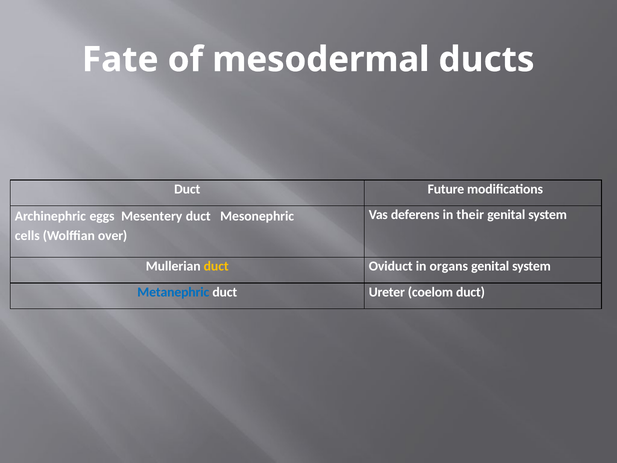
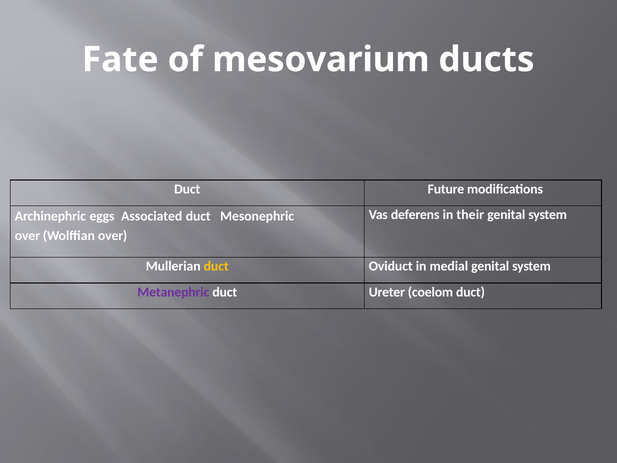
mesodermal: mesodermal -> mesovarium
Mesentery: Mesentery -> Associated
cells at (27, 236): cells -> over
organs: organs -> medial
Metanephric colour: blue -> purple
